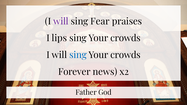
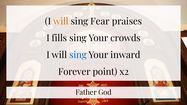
will at (61, 21) colour: purple -> orange
lips: lips -> fills
crowds at (125, 55): crowds -> inward
news: news -> point
